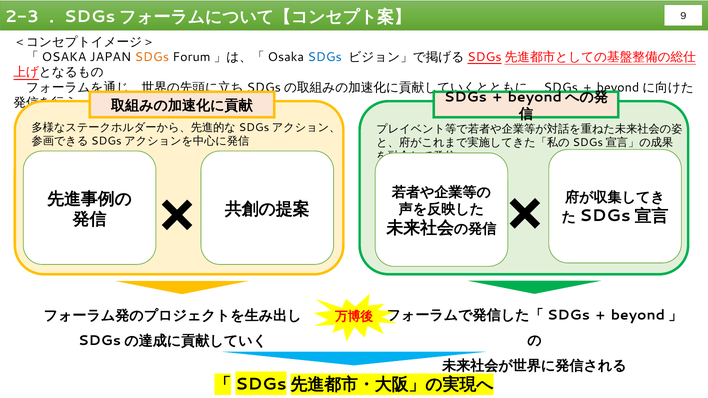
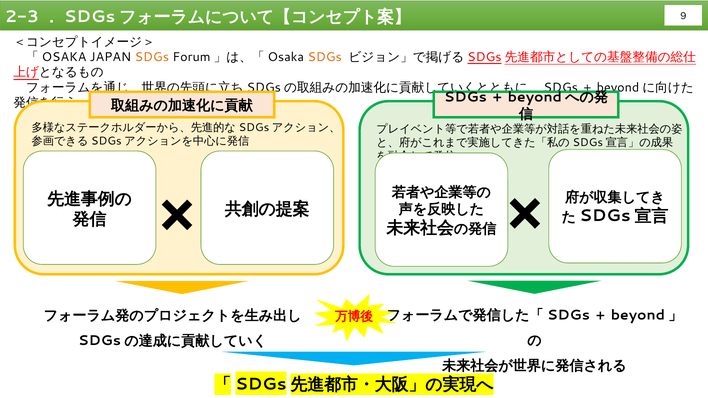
SDGs at (325, 57) colour: blue -> orange
